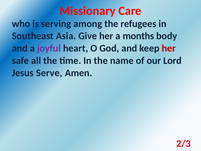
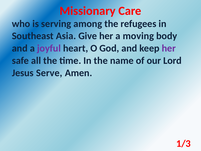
months: months -> moving
her at (169, 48) colour: red -> purple
2/3: 2/3 -> 1/3
